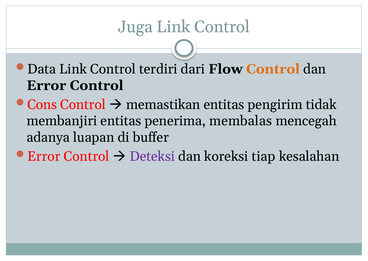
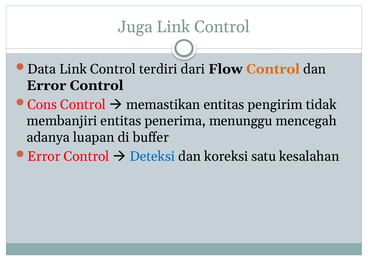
membalas: membalas -> menunggu
Deteksi colour: purple -> blue
tiap: tiap -> satu
